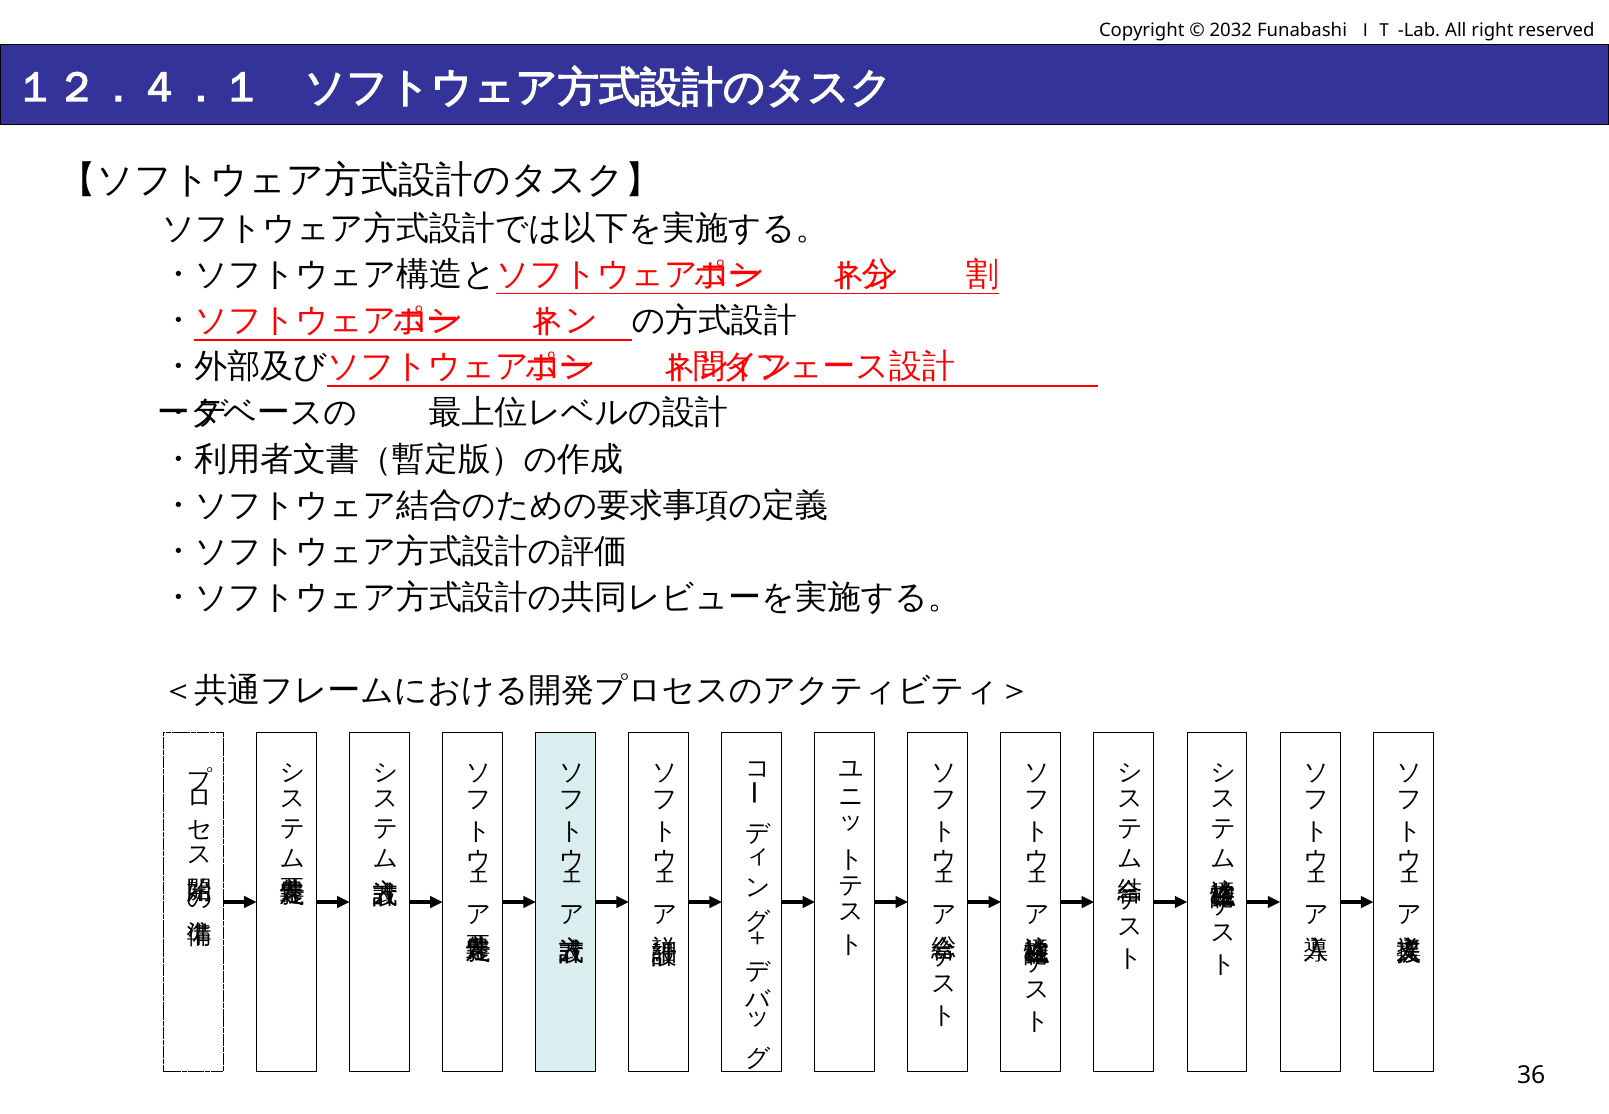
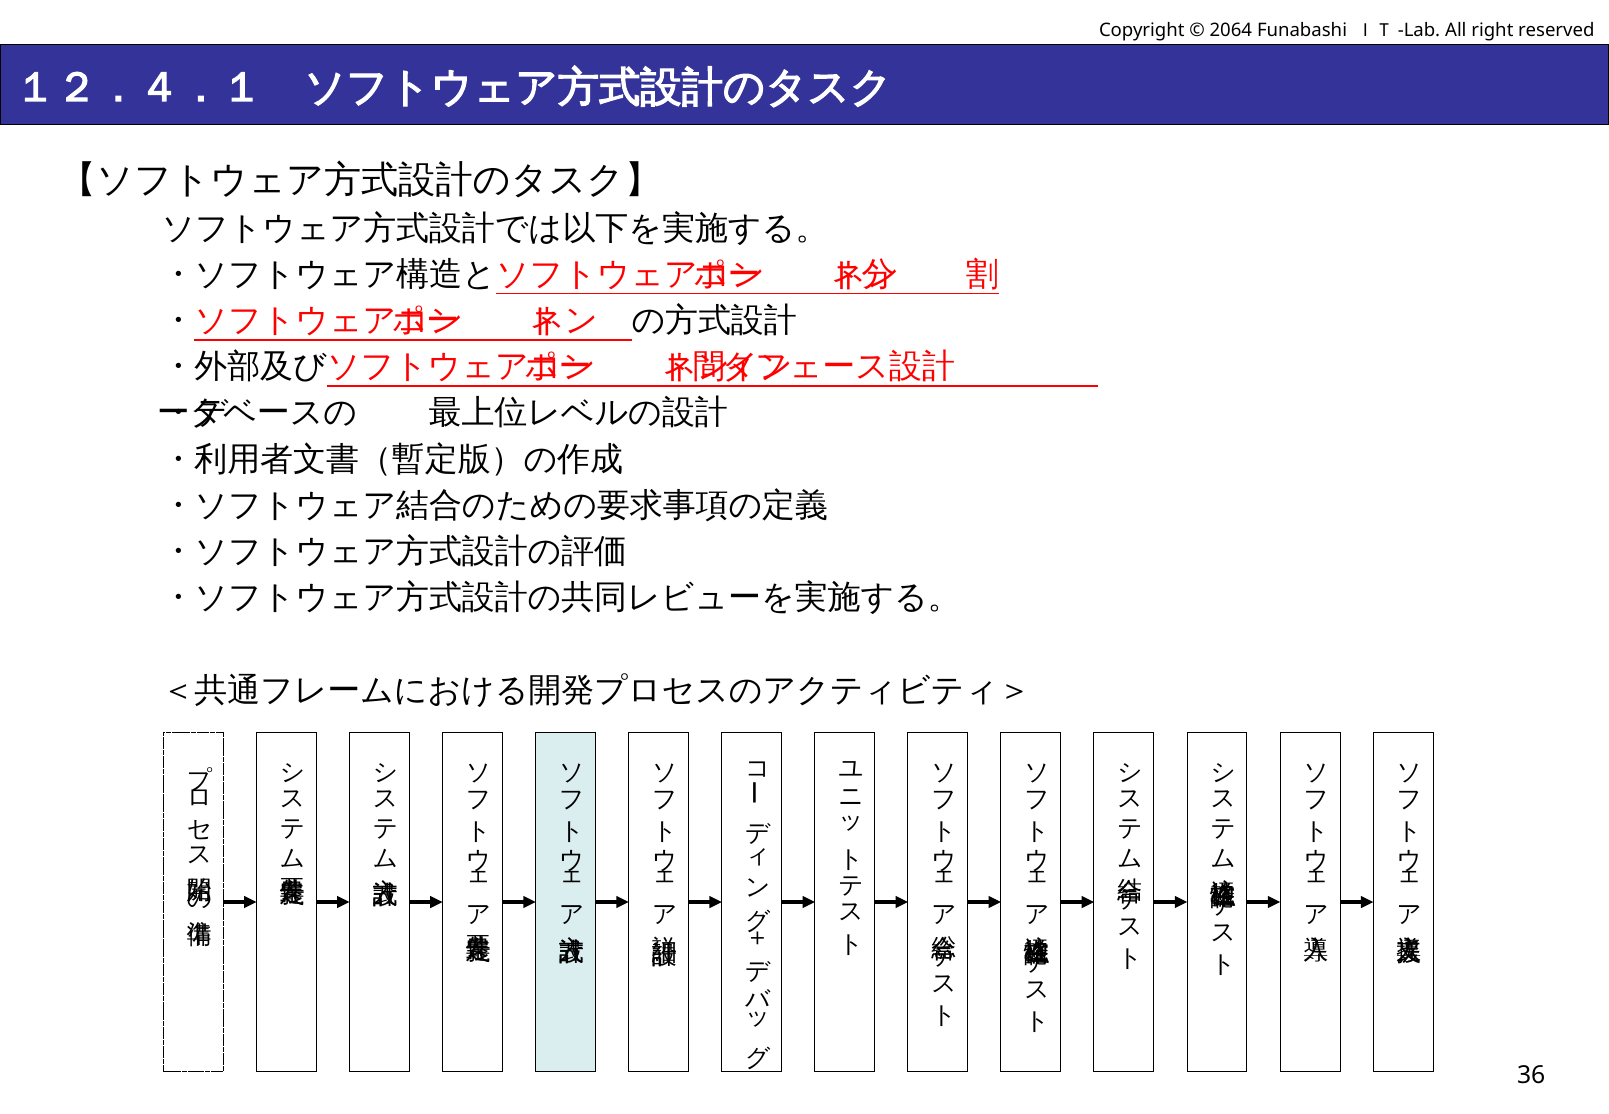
2032: 2032 -> 2064
